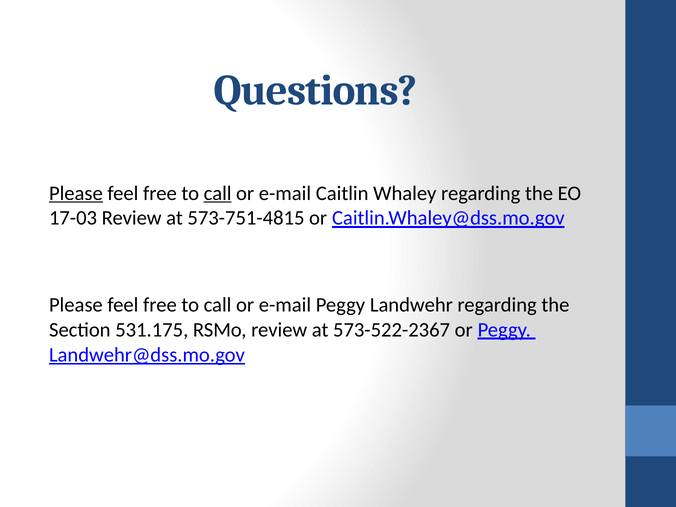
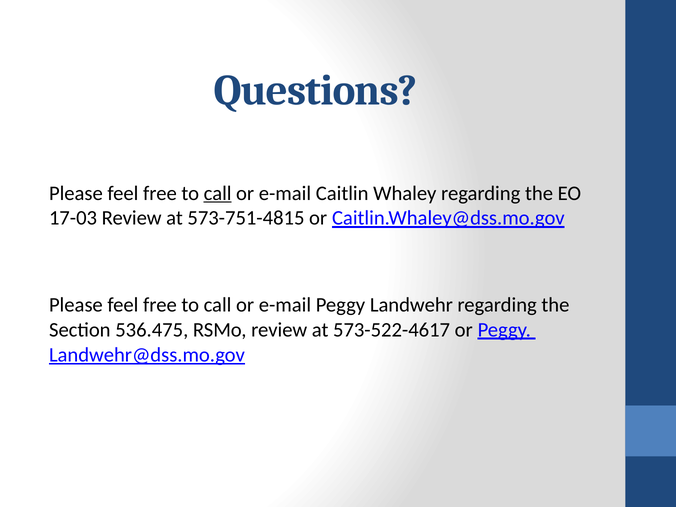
Please at (76, 193) underline: present -> none
531.175: 531.175 -> 536.475
573-522-2367: 573-522-2367 -> 573-522-4617
